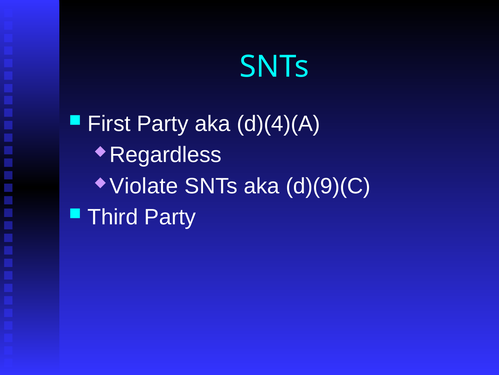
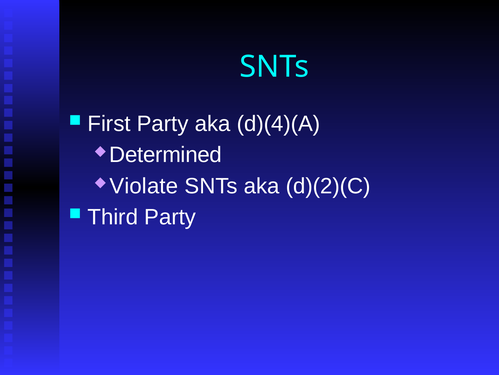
Regardless: Regardless -> Determined
d)(9)(C: d)(9)(C -> d)(2)(C
